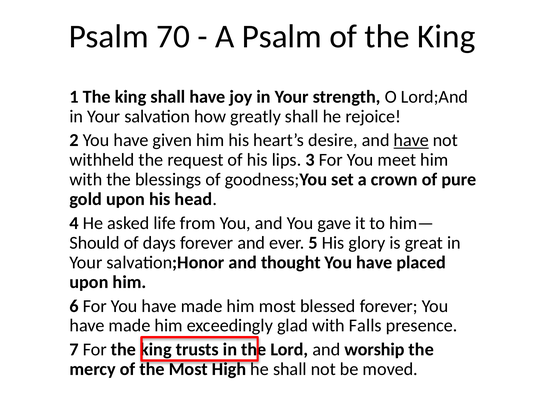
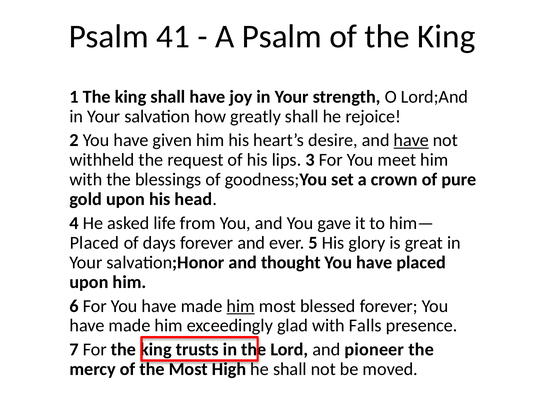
70: 70 -> 41
Should at (95, 243): Should -> Placed
him at (241, 306) underline: none -> present
worship: worship -> pioneer
